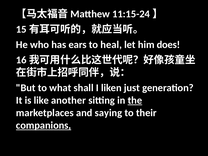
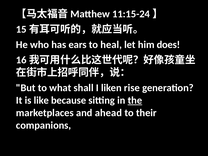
just: just -> rise
another: another -> because
saying: saying -> ahead
companions underline: present -> none
